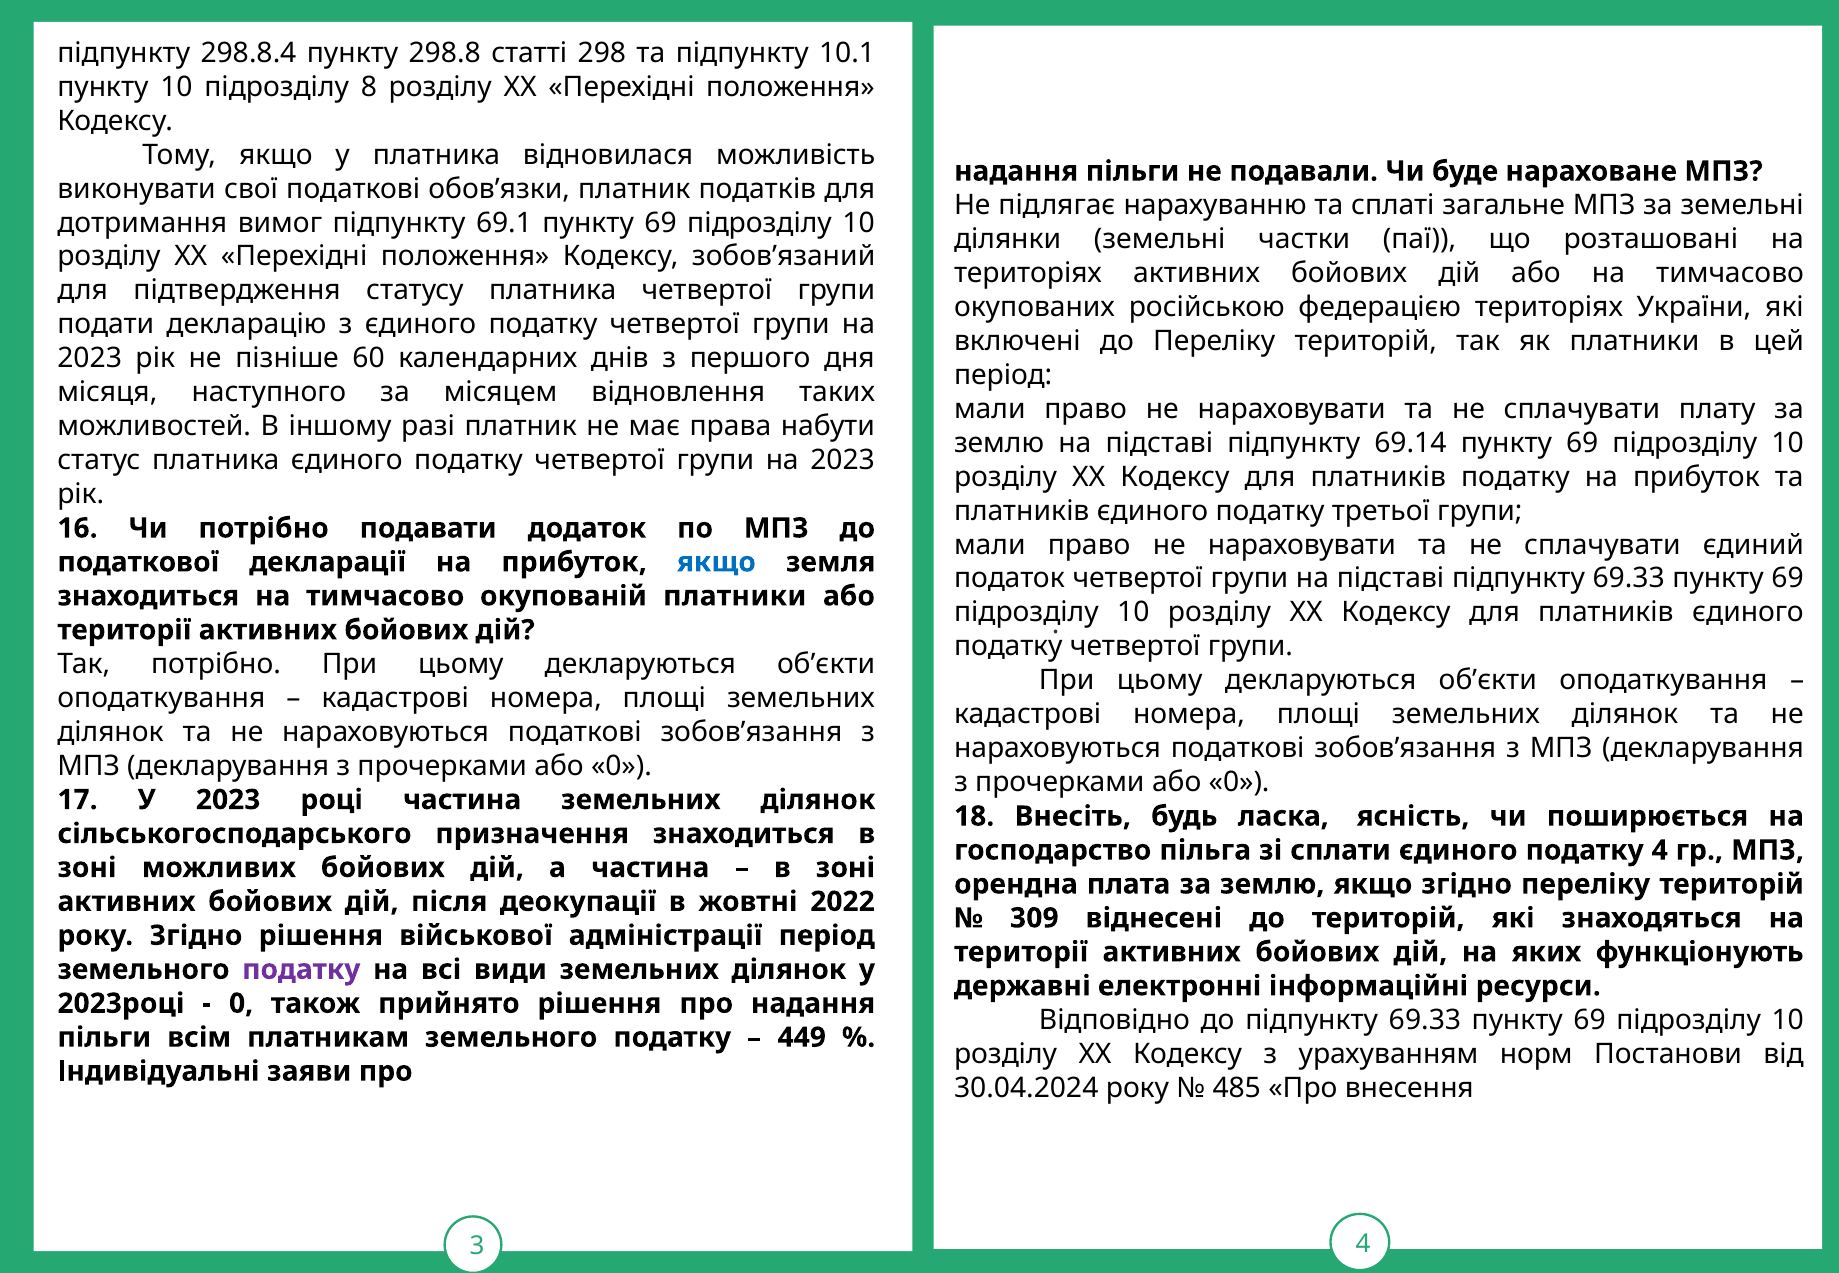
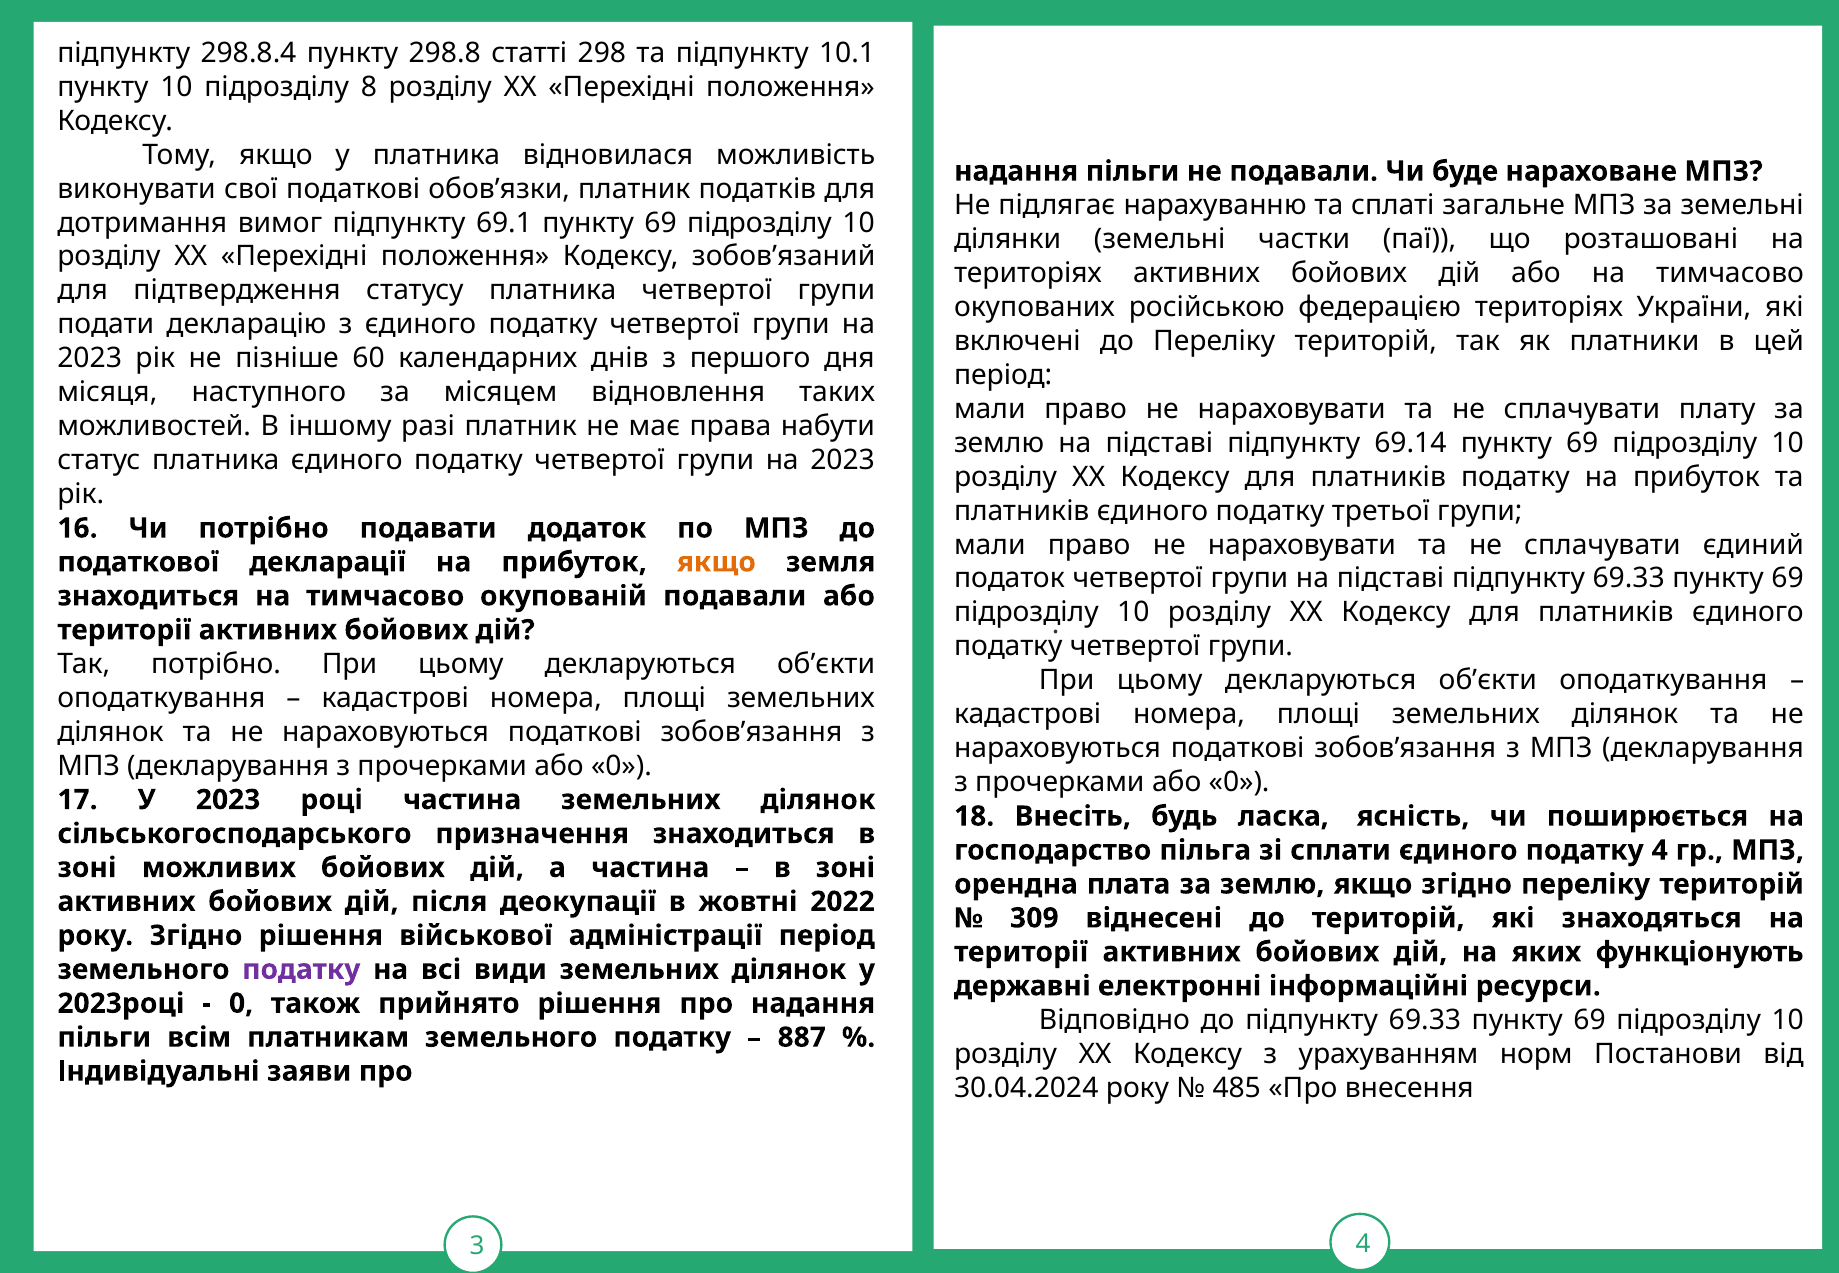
якщо at (716, 562) colour: blue -> orange
окупованій платники: платники -> подавали
449: 449 -> 887
